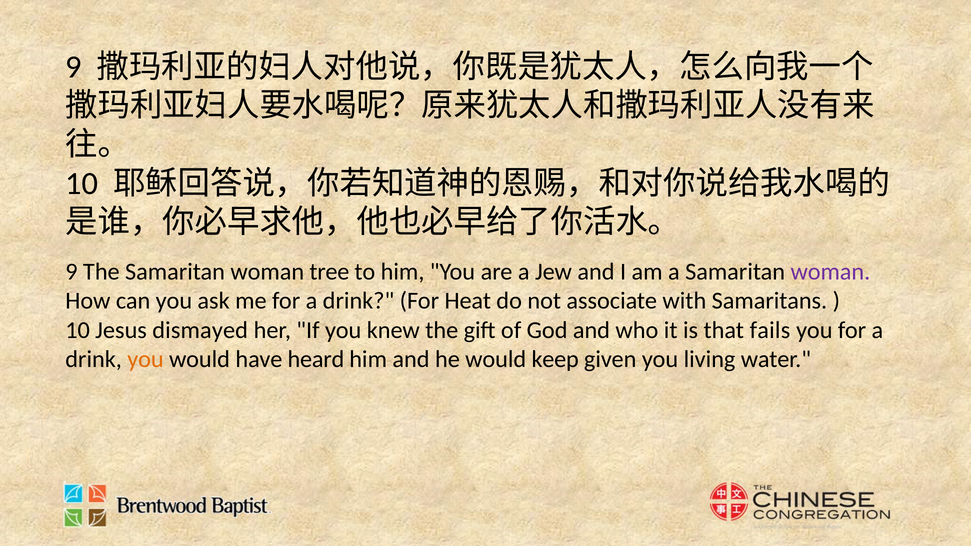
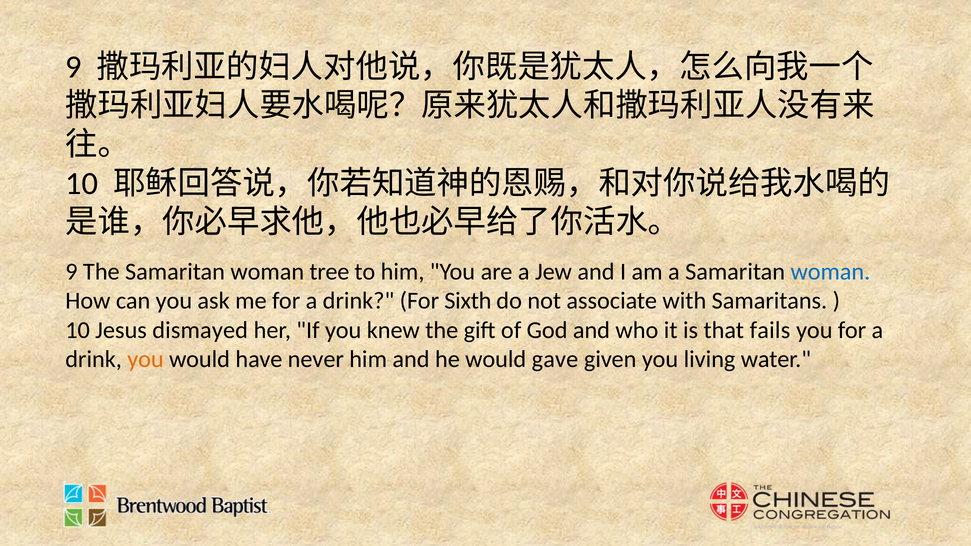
woman at (830, 272) colour: purple -> blue
Heat: Heat -> Sixth
heard: heard -> never
keep: keep -> gave
